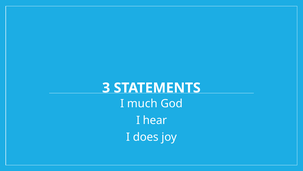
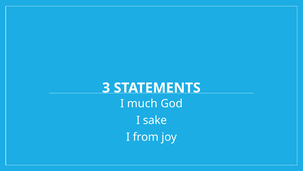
hear: hear -> sake
does: does -> from
